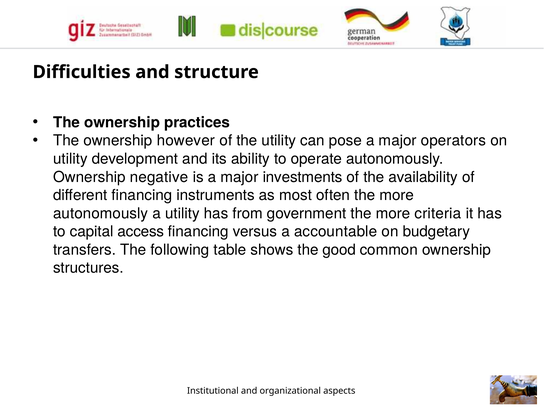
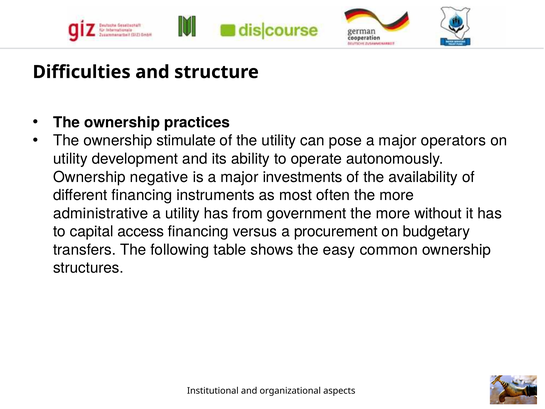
however: however -> stimulate
autonomously at (101, 213): autonomously -> administrative
criteria: criteria -> without
accountable: accountable -> procurement
good: good -> easy
